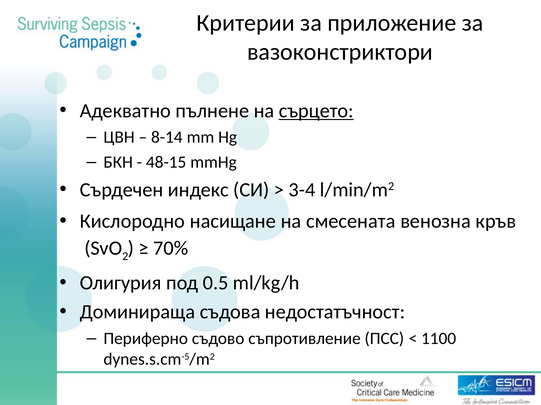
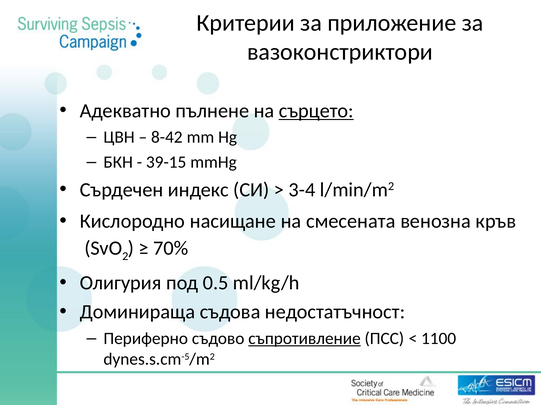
8-14: 8-14 -> 8-42
48-15: 48-15 -> 39-15
съпротивление underline: none -> present
